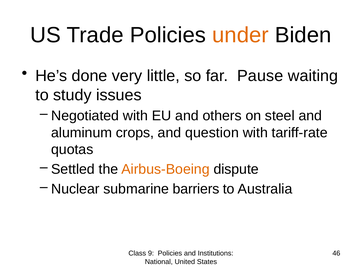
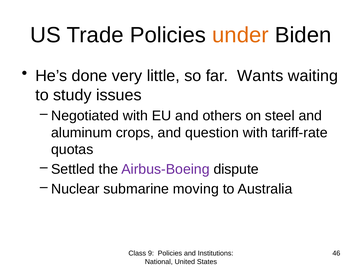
Pause: Pause -> Wants
Airbus-Boeing colour: orange -> purple
barriers: barriers -> moving
